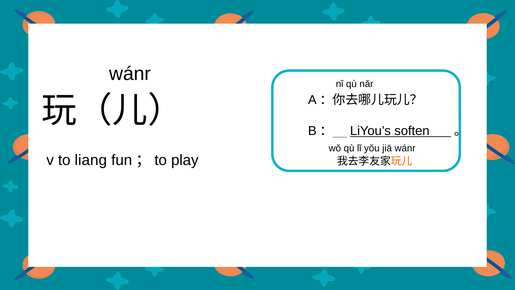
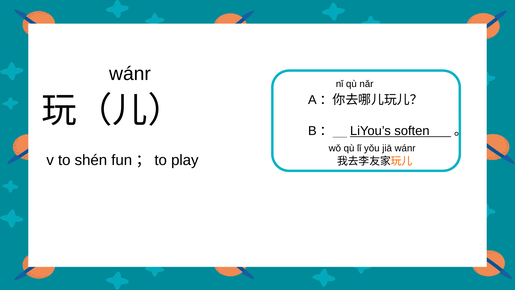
liang: liang -> shén
